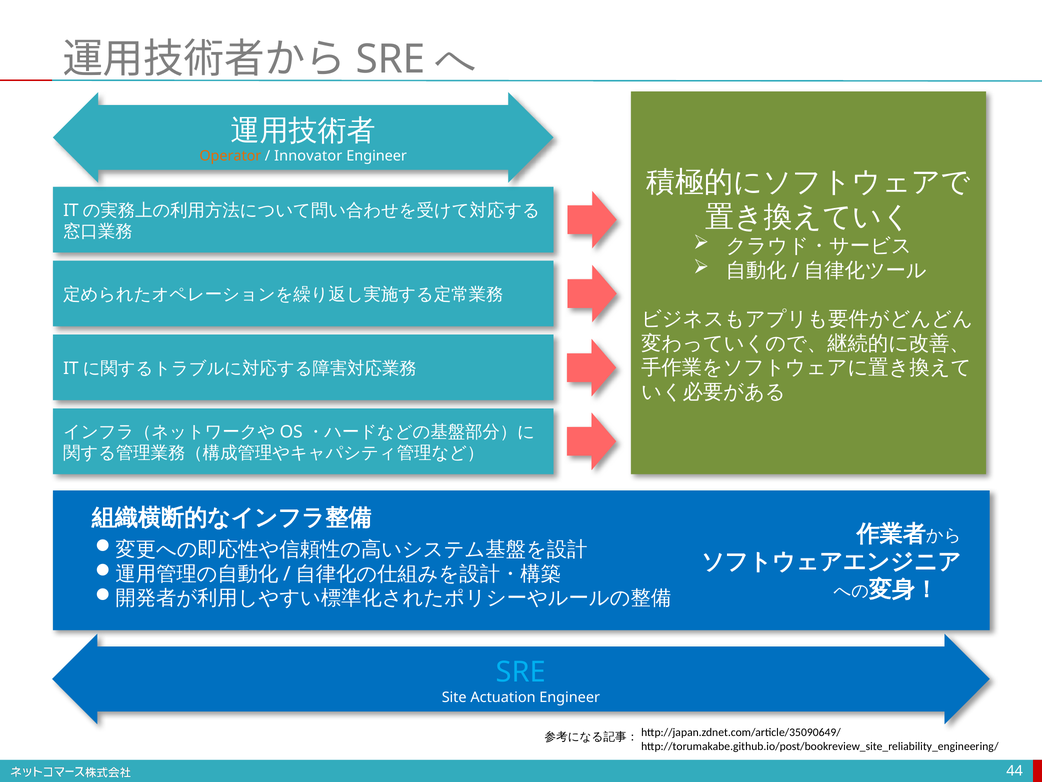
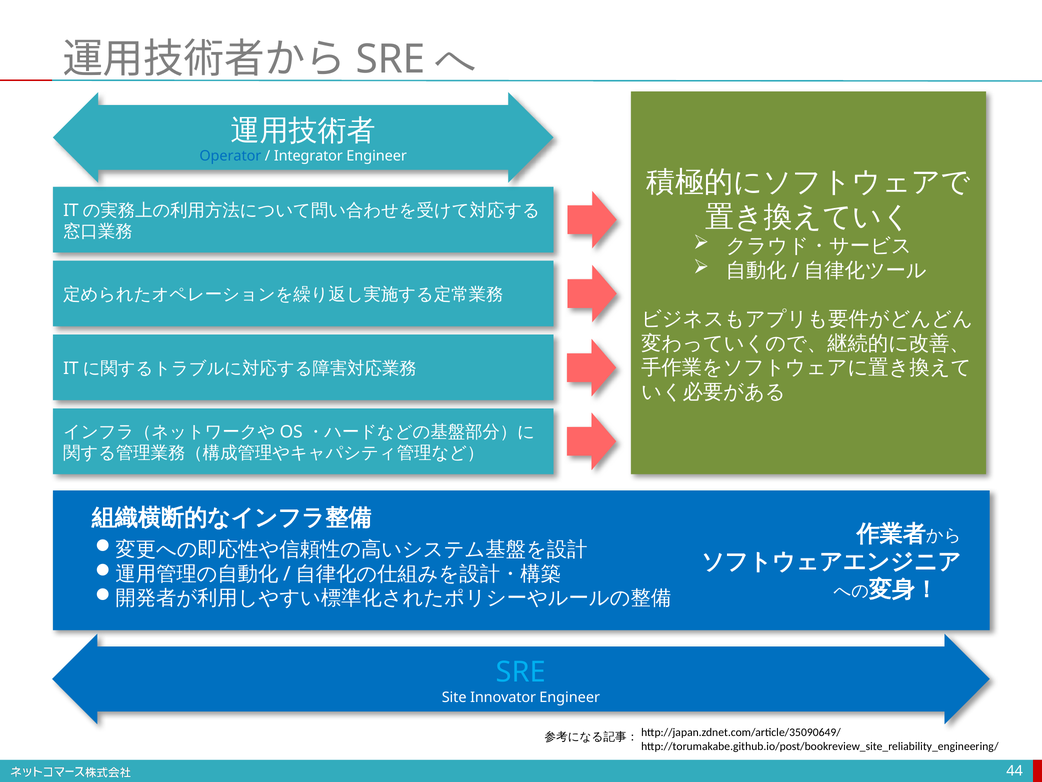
Operator colour: orange -> blue
Innovator: Innovator -> Integrator
Actuation: Actuation -> Innovator
